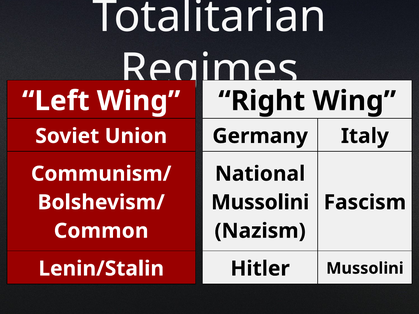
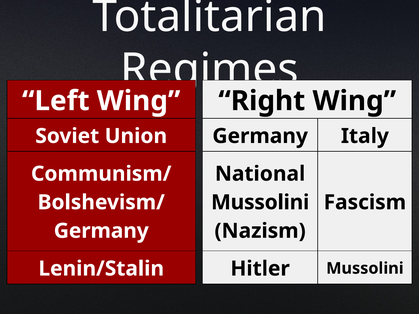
Common at (101, 231): Common -> Germany
